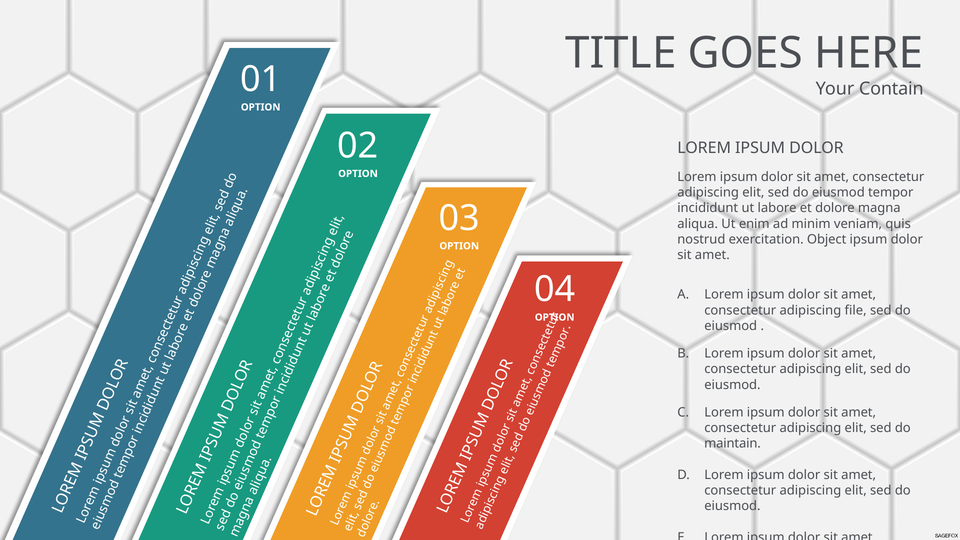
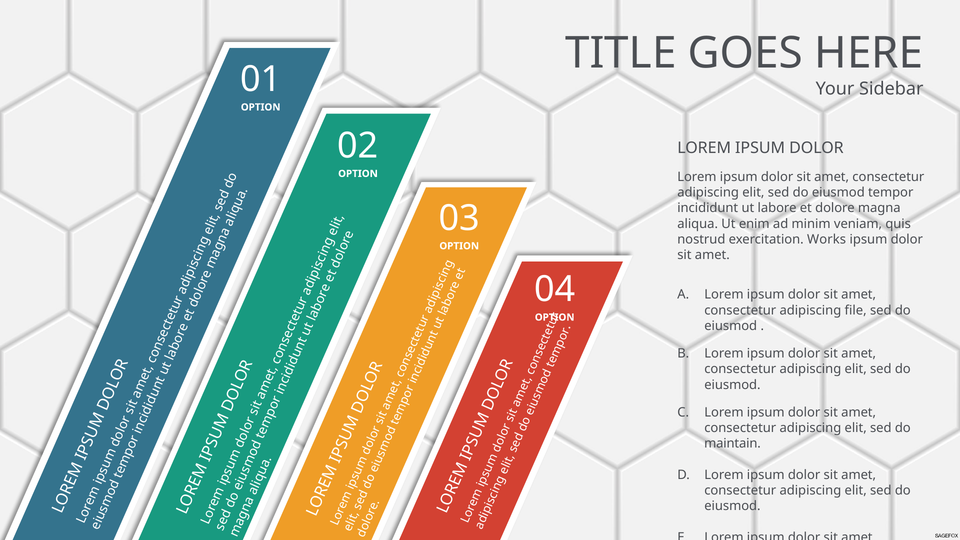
Contain: Contain -> Sidebar
Object: Object -> Works
